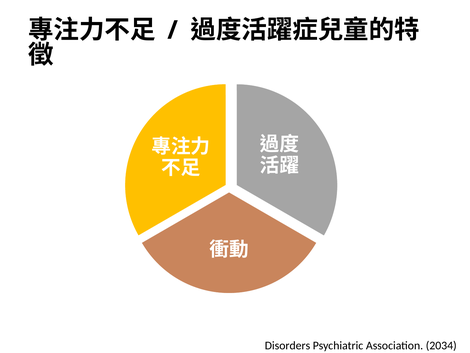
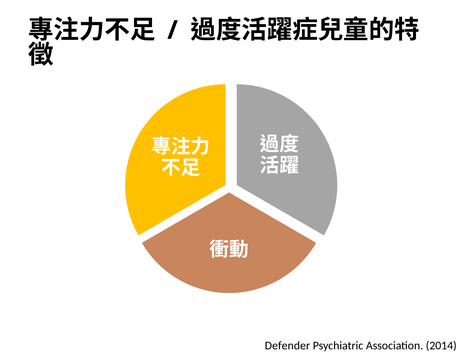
Disorders: Disorders -> Defender
2034: 2034 -> 2014
